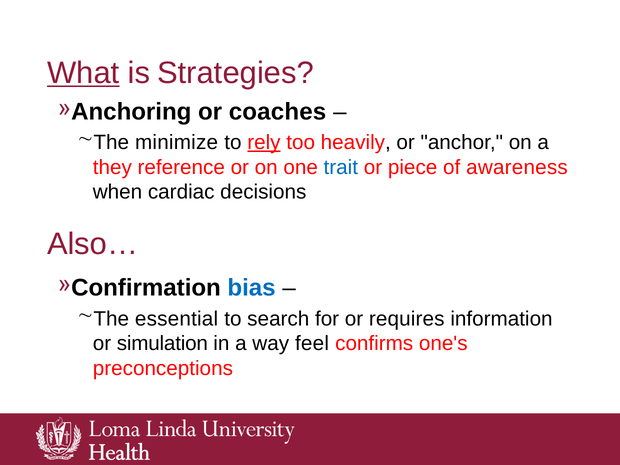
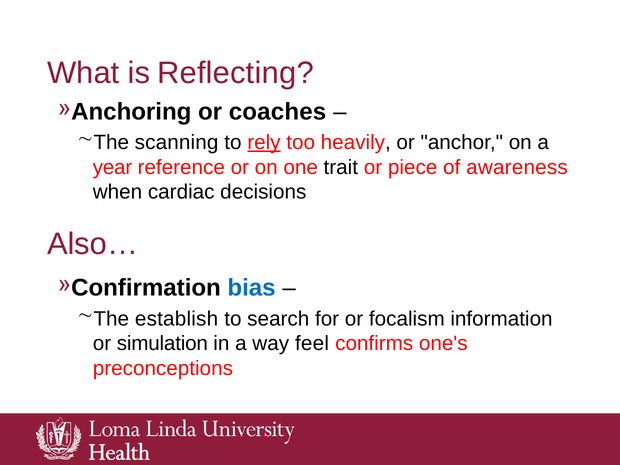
What underline: present -> none
Strategies: Strategies -> Reflecting
minimize: minimize -> scanning
they: they -> year
trait colour: blue -> black
essential: essential -> establish
requires: requires -> focalism
